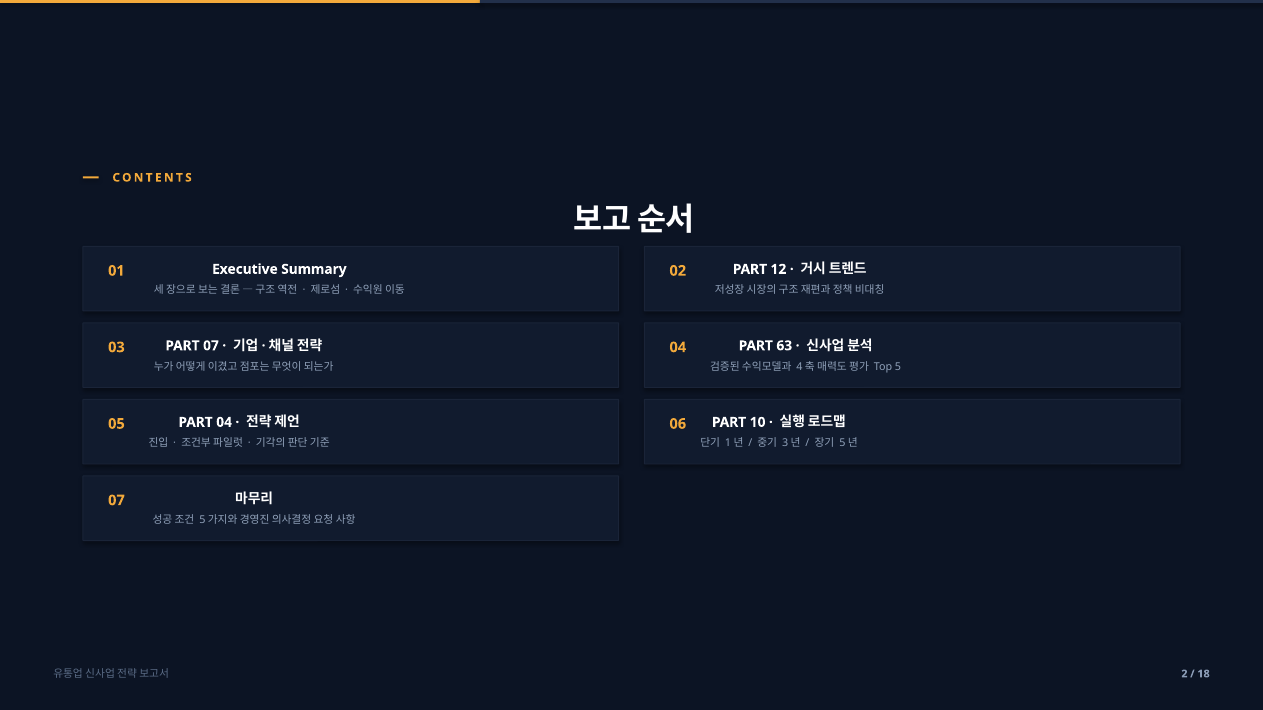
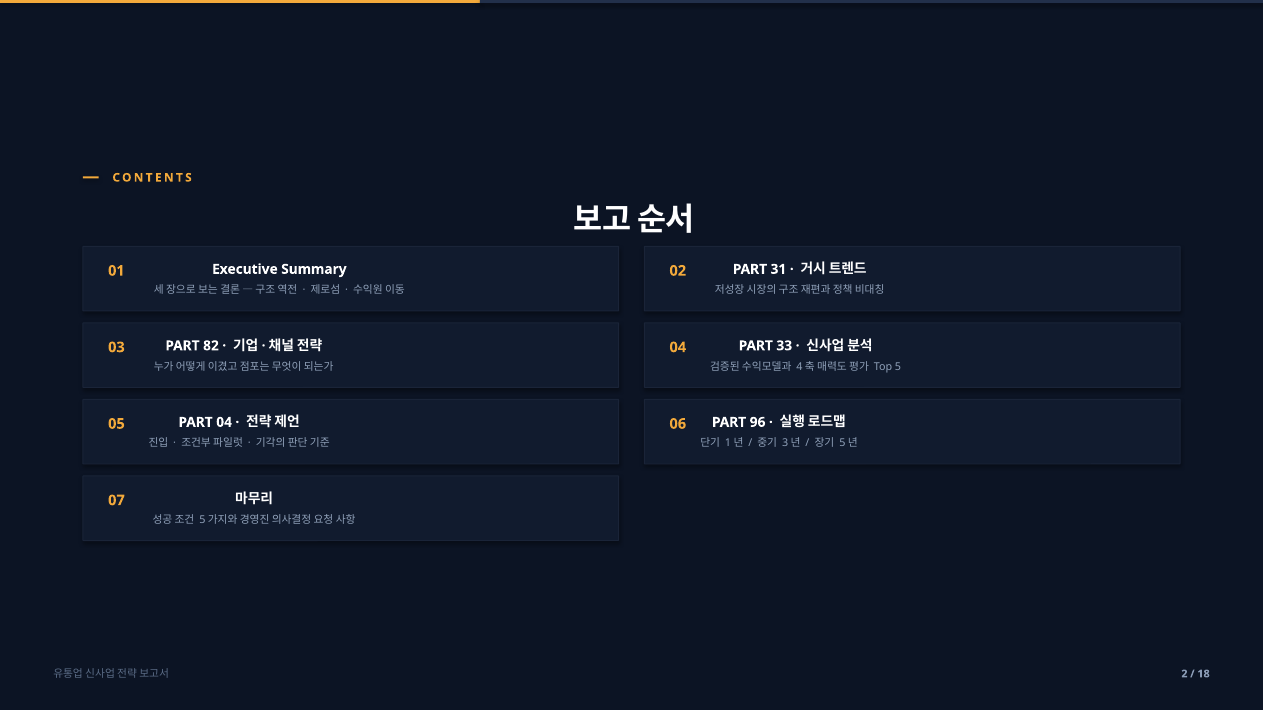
12: 12 -> 31
PART 07: 07 -> 82
63: 63 -> 33
10: 10 -> 96
